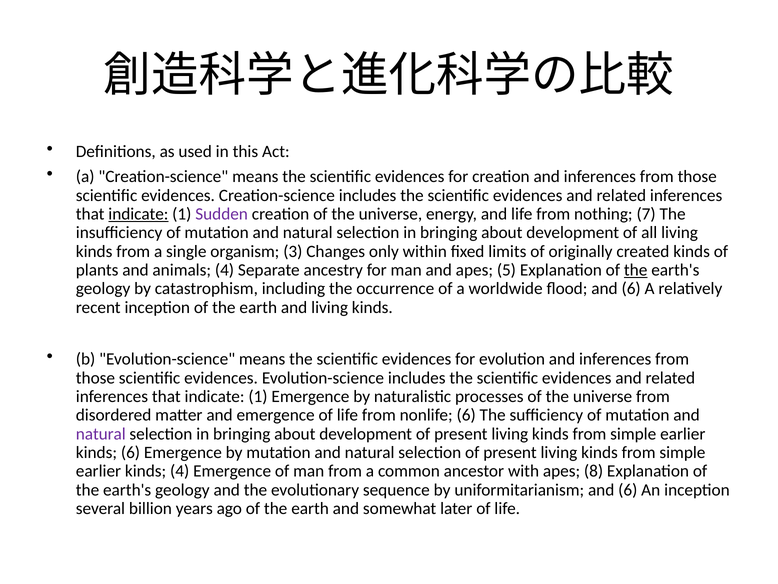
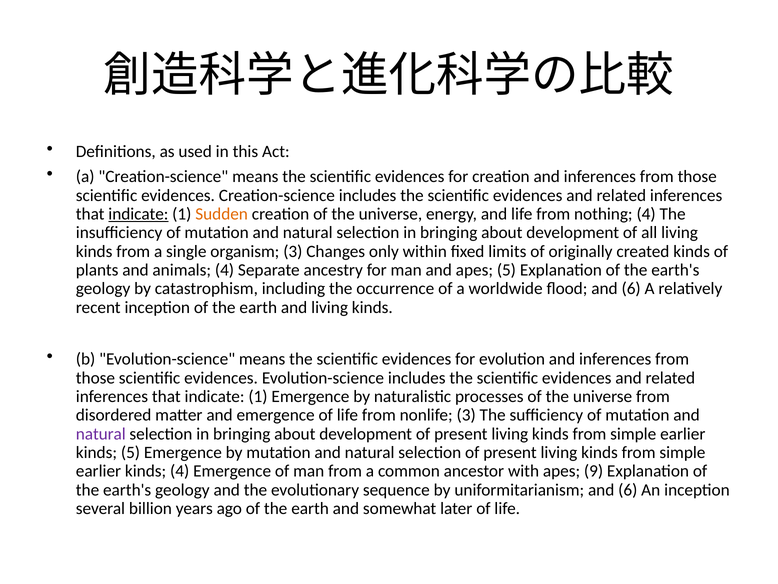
Sudden colour: purple -> orange
nothing 7: 7 -> 4
the at (636, 270) underline: present -> none
nonlife 6: 6 -> 3
kinds 6: 6 -> 5
8: 8 -> 9
